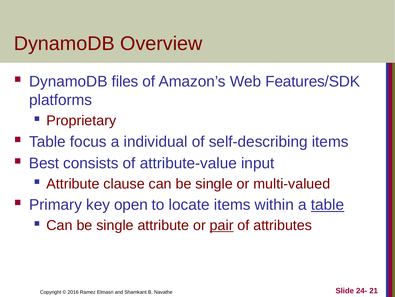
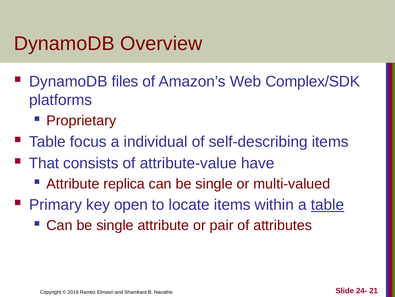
Features/SDK: Features/SDK -> Complex/SDK
Best: Best -> That
input: input -> have
clause: clause -> replica
pair underline: present -> none
